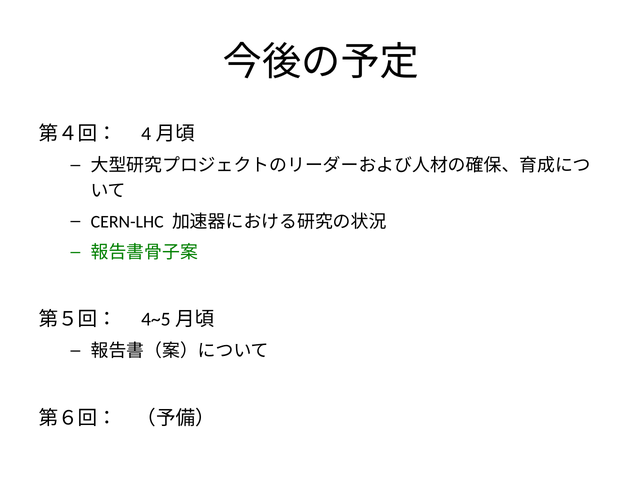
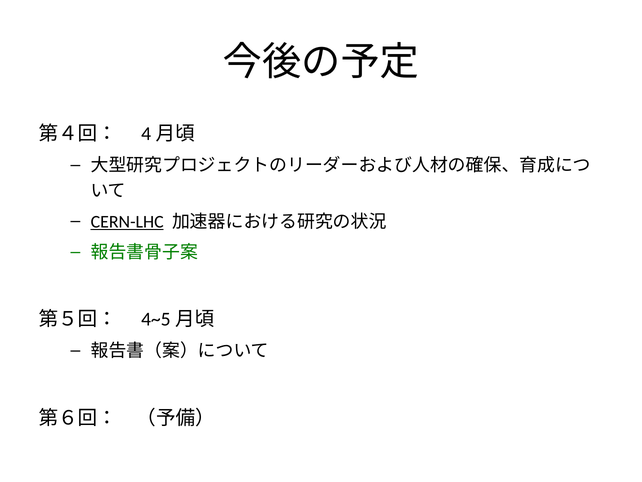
CERN-LHC underline: none -> present
